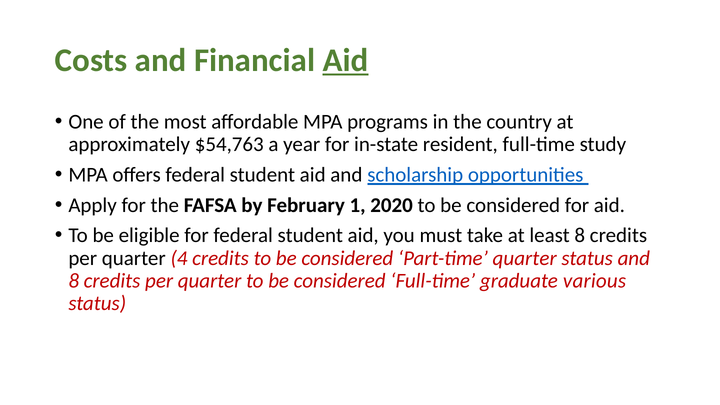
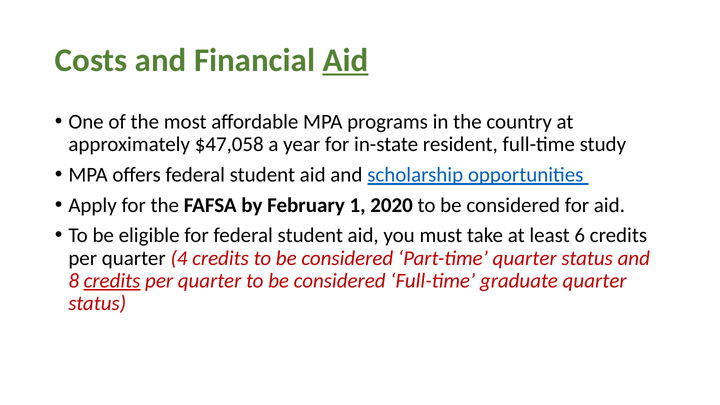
$54,763: $54,763 -> $47,058
least 8: 8 -> 6
credits at (112, 281) underline: none -> present
graduate various: various -> quarter
